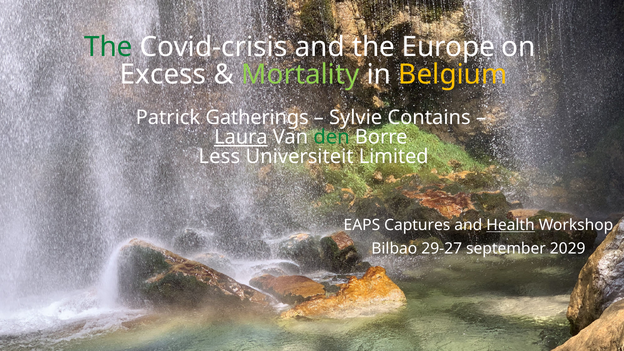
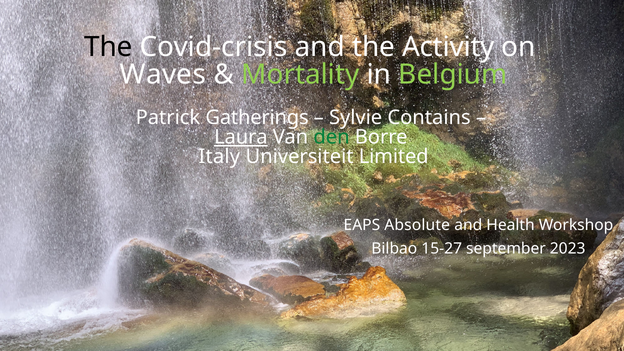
The at (108, 47) colour: green -> black
Europe: Europe -> Activity
Excess: Excess -> Waves
Belgium colour: yellow -> light green
Less: Less -> Italy
Captures: Captures -> Absolute
Health underline: present -> none
29-27: 29-27 -> 15-27
2029: 2029 -> 2023
